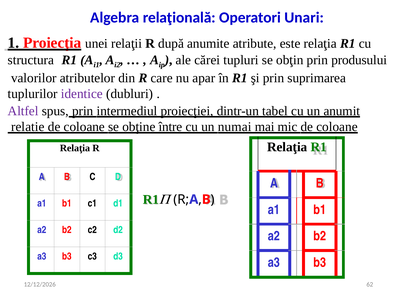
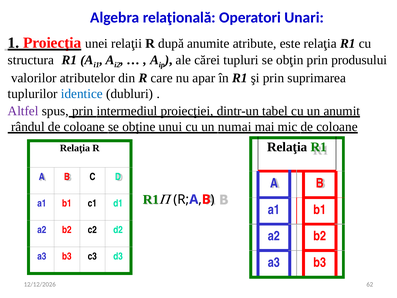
identice colour: purple -> blue
relatie: relatie -> rândul
între: între -> unui
